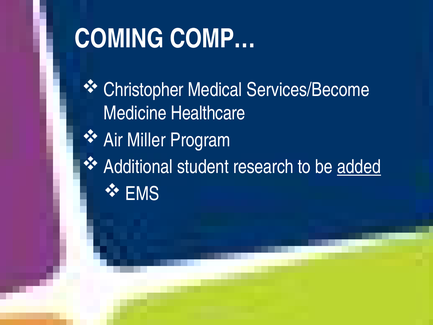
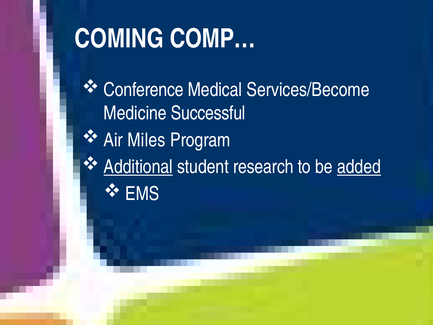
Christopher: Christopher -> Conference
Healthcare: Healthcare -> Successful
Miller: Miller -> Miles
Additional underline: none -> present
